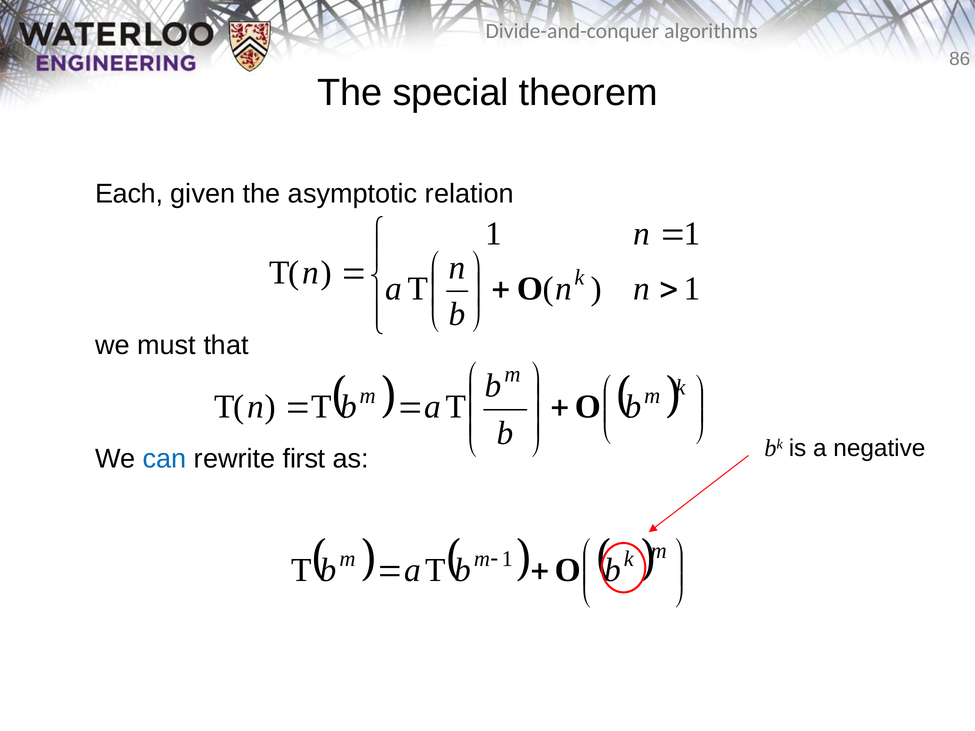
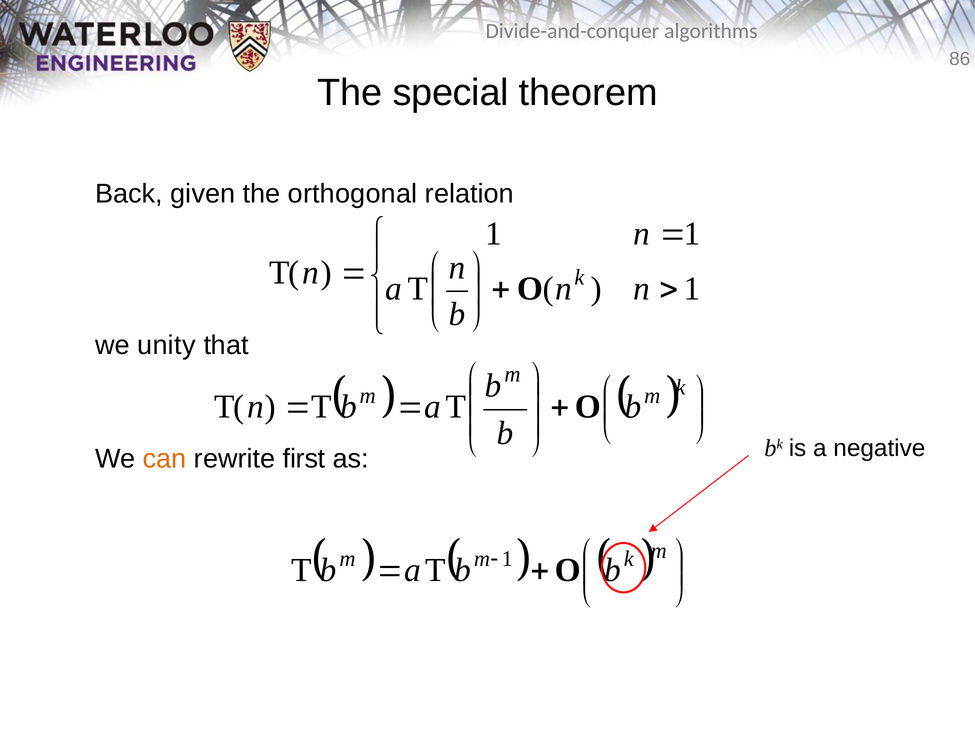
Each: Each -> Back
asymptotic: asymptotic -> orthogonal
must: must -> unity
can colour: blue -> orange
